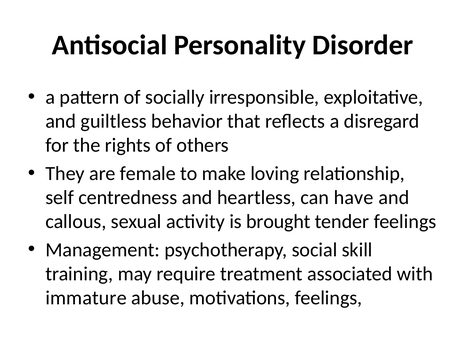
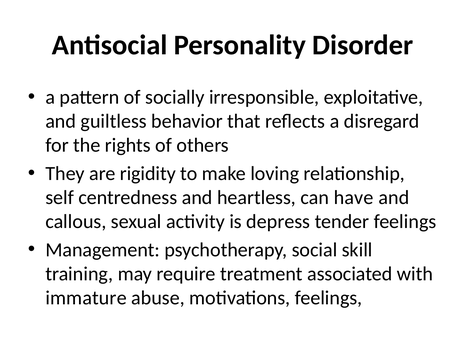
female: female -> rigidity
brought: brought -> depress
